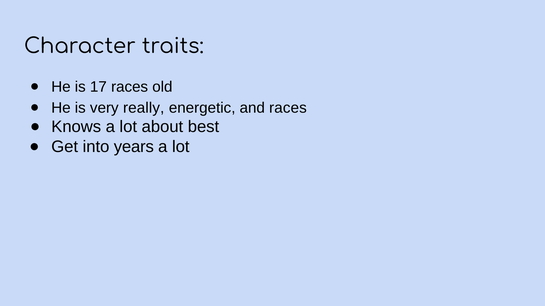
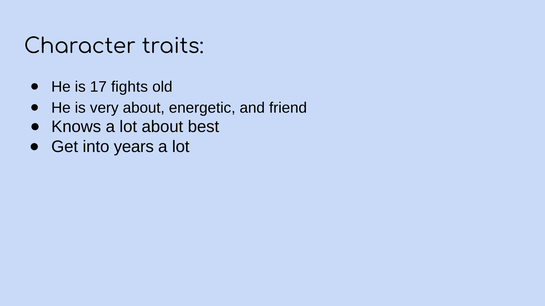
17 races: races -> fights
very really: really -> about
and races: races -> friend
